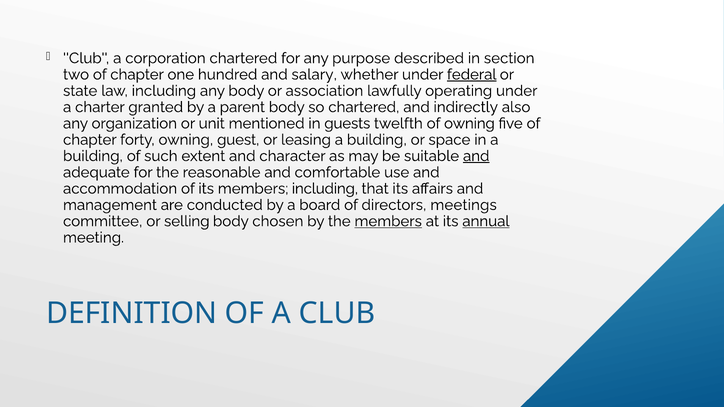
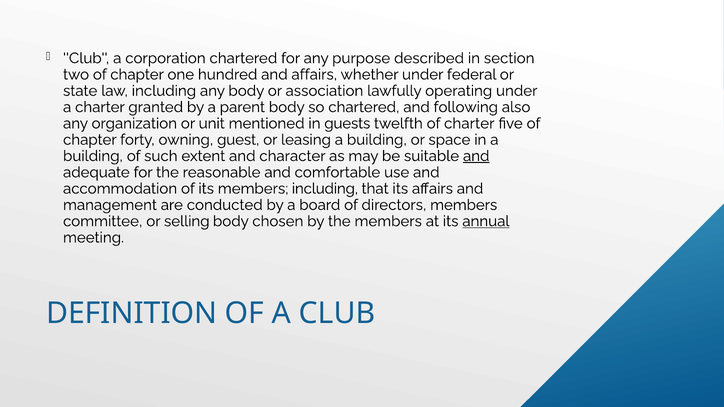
and salary: salary -> affairs
federal underline: present -> none
indirectly: indirectly -> following
of owning: owning -> charter
directors meetings: meetings -> members
members at (388, 221) underline: present -> none
